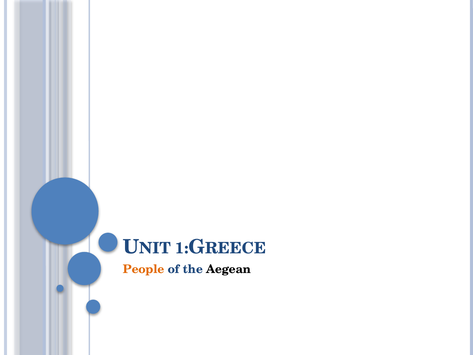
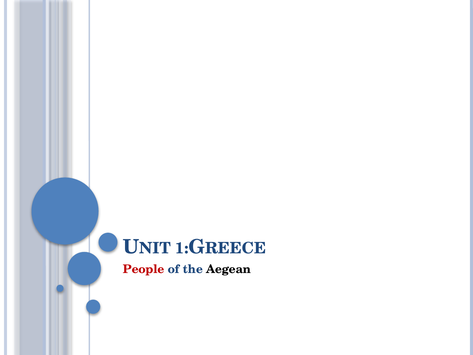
People colour: orange -> red
